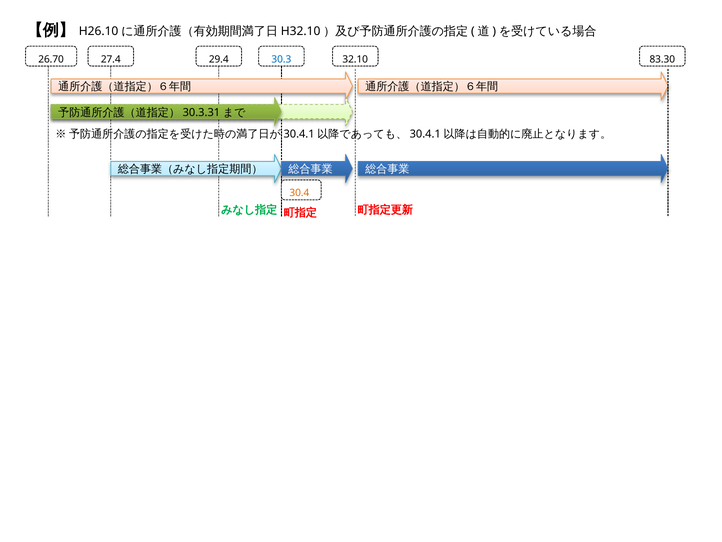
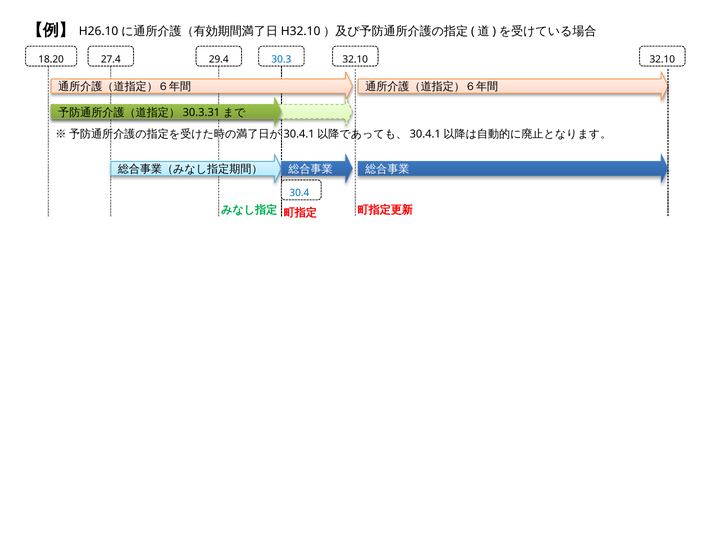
26.70: 26.70 -> 18.20
83.30 at (662, 59): 83.30 -> 32.10
30.4 colour: orange -> blue
